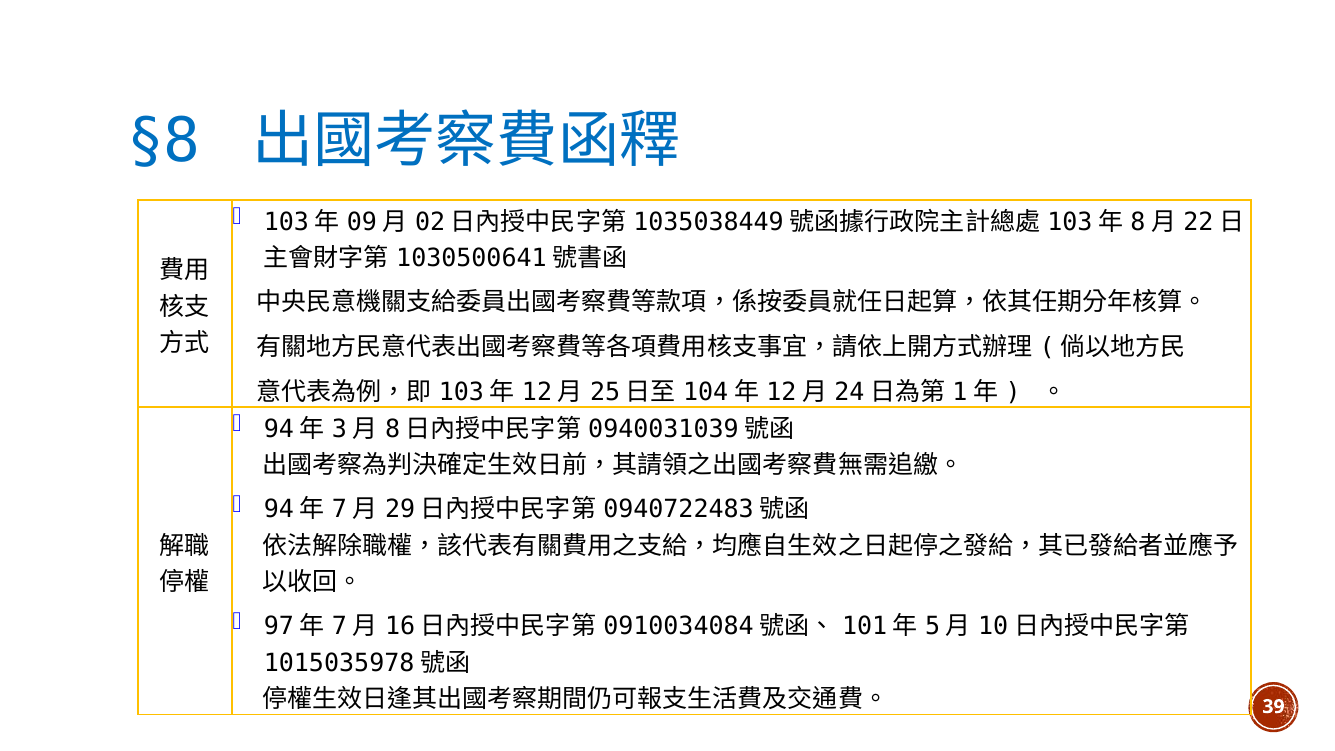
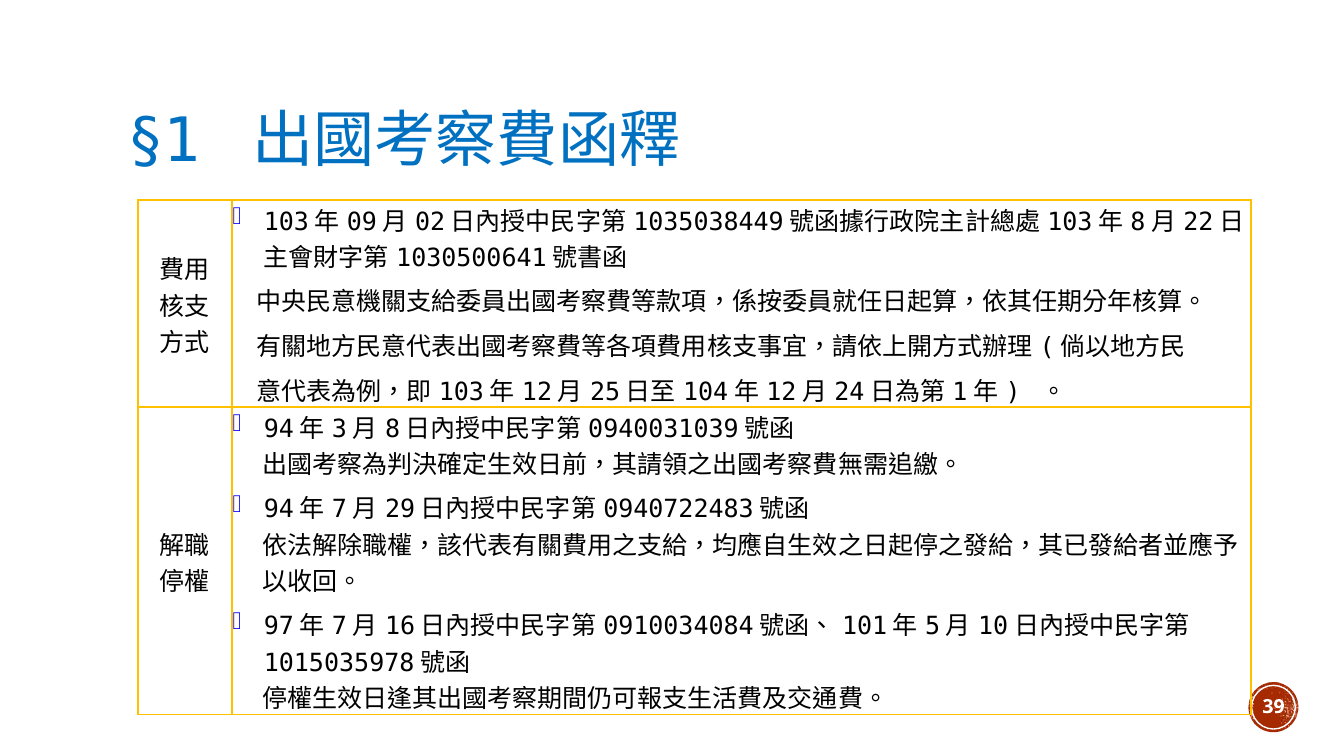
§8: §8 -> §1
